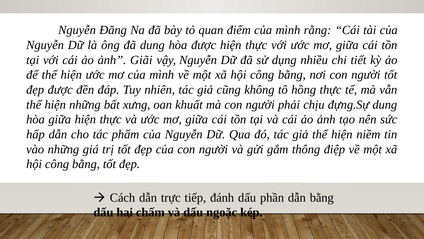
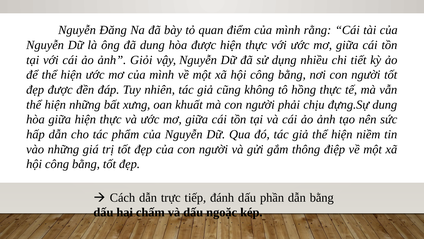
Giãi: Giãi -> Giỏi
